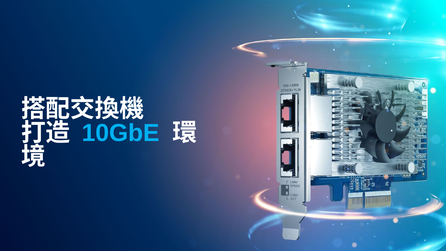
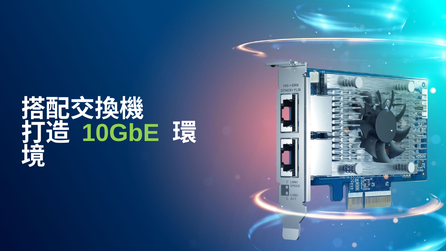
10GbE colour: light blue -> light green
